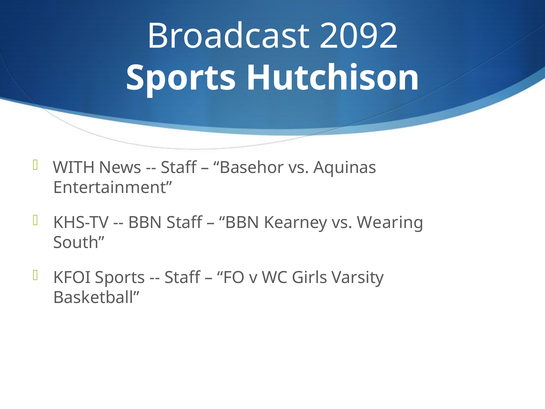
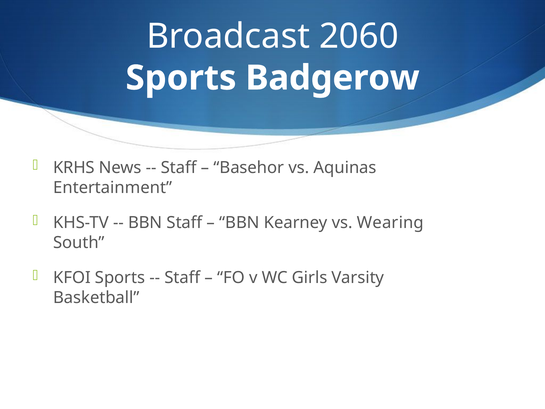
2092: 2092 -> 2060
Hutchison: Hutchison -> Badgerow
WITH: WITH -> KRHS
